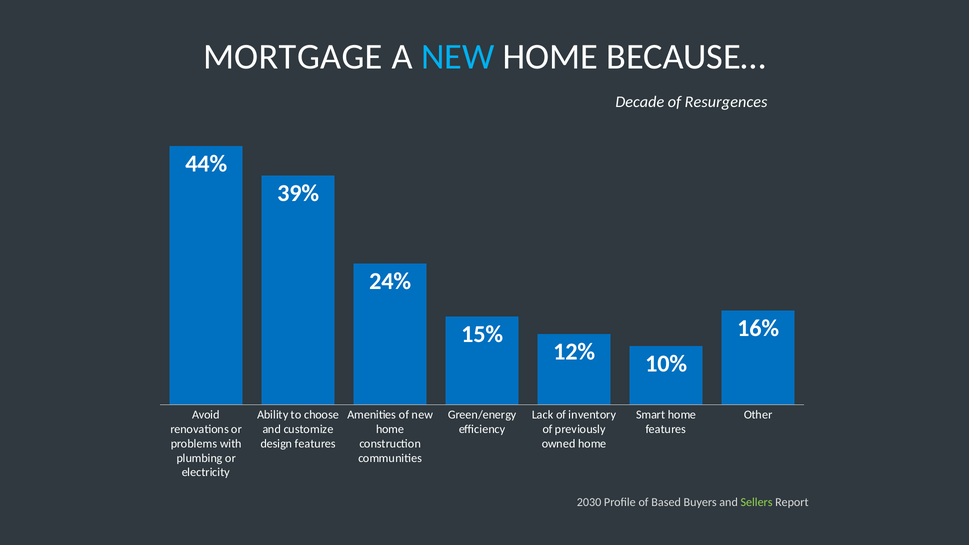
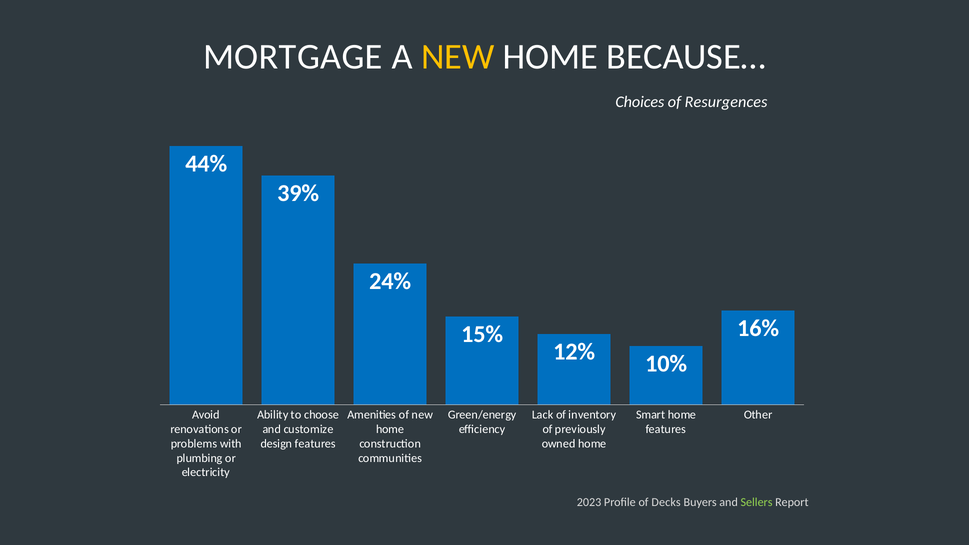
NEW at (458, 57) colour: light blue -> yellow
Decade: Decade -> Choices
2030: 2030 -> 2023
Based: Based -> Decks
